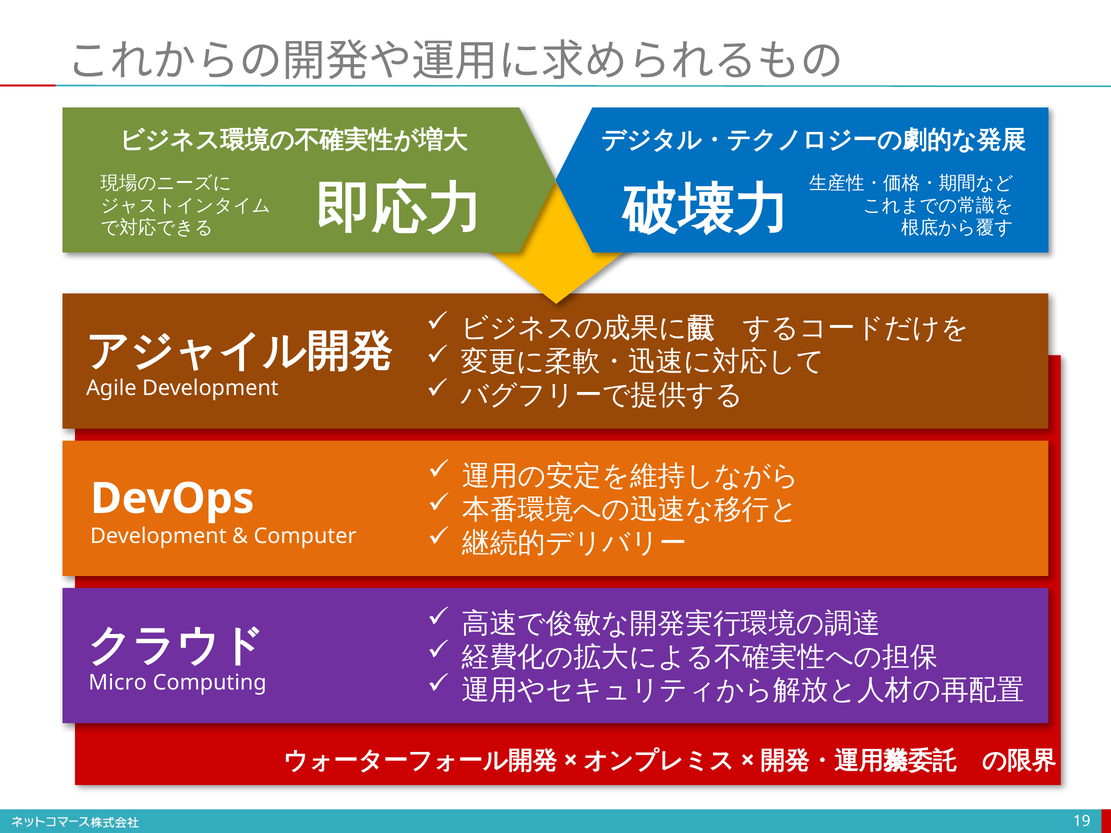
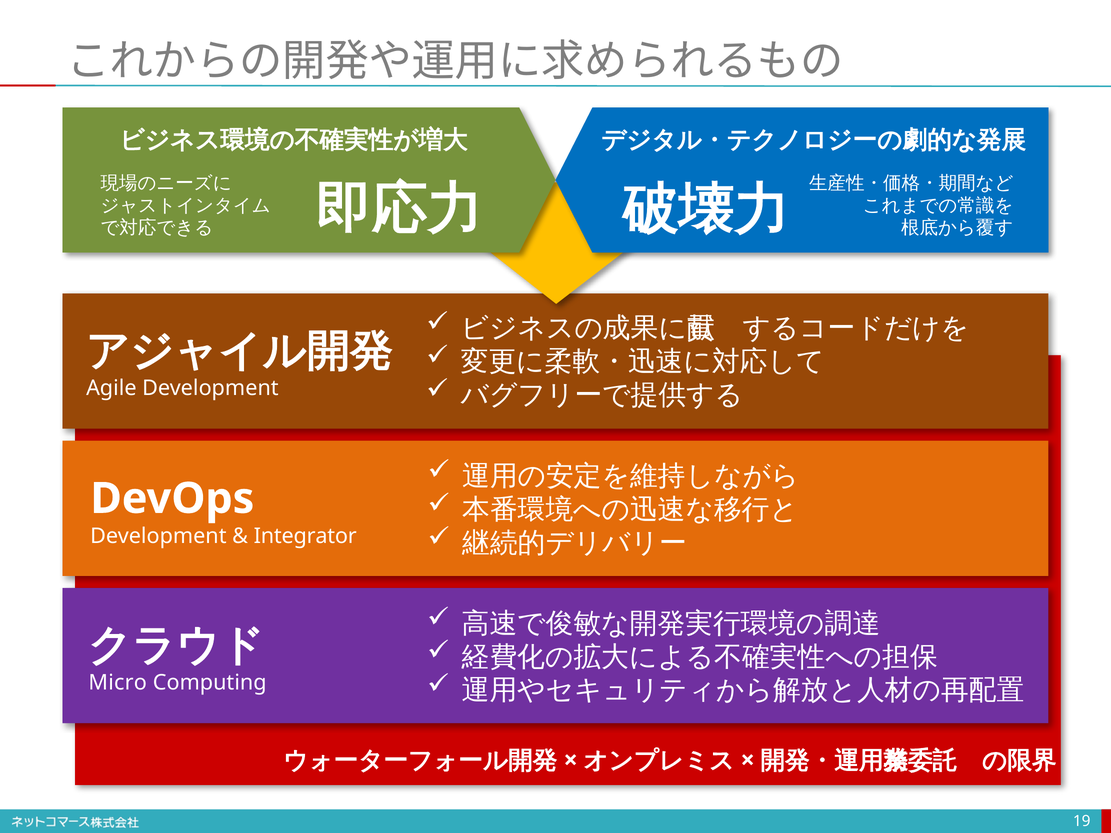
Computer: Computer -> Integrator
